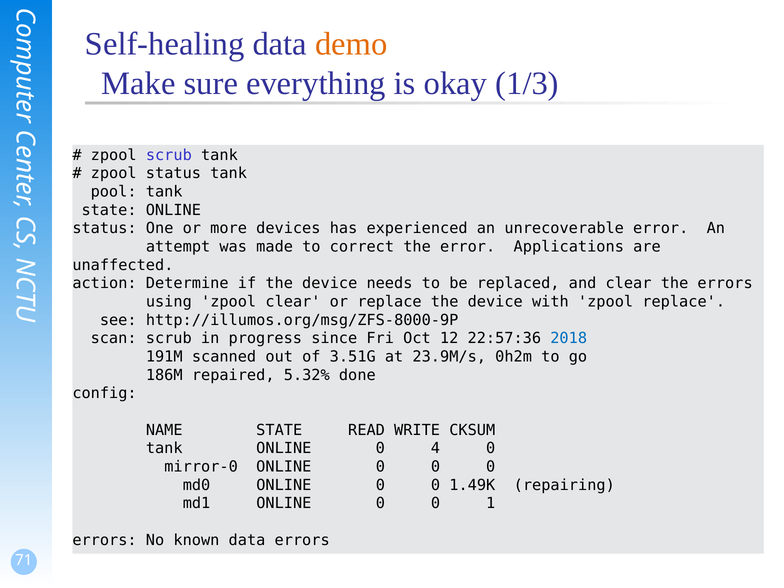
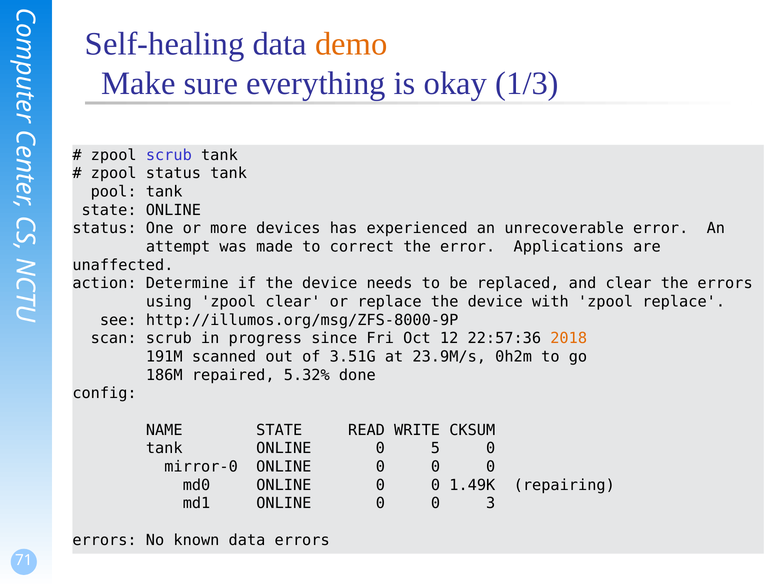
2018 colour: blue -> orange
4: 4 -> 5
1: 1 -> 3
